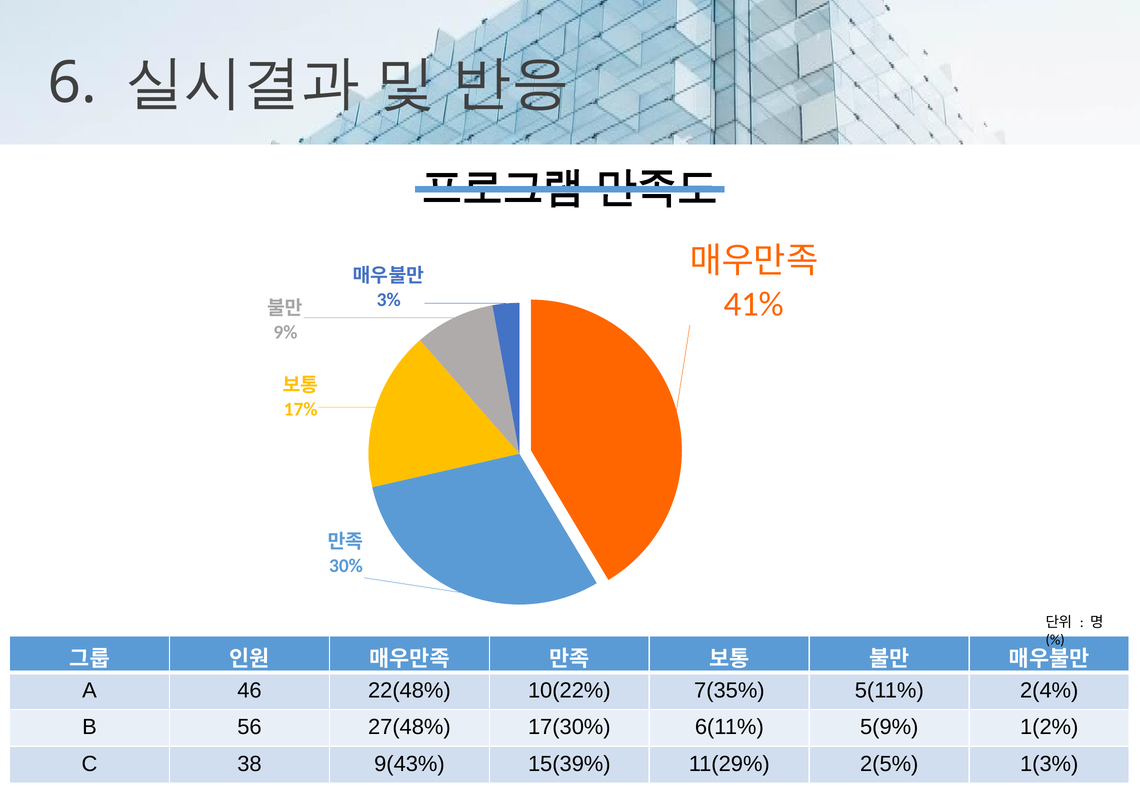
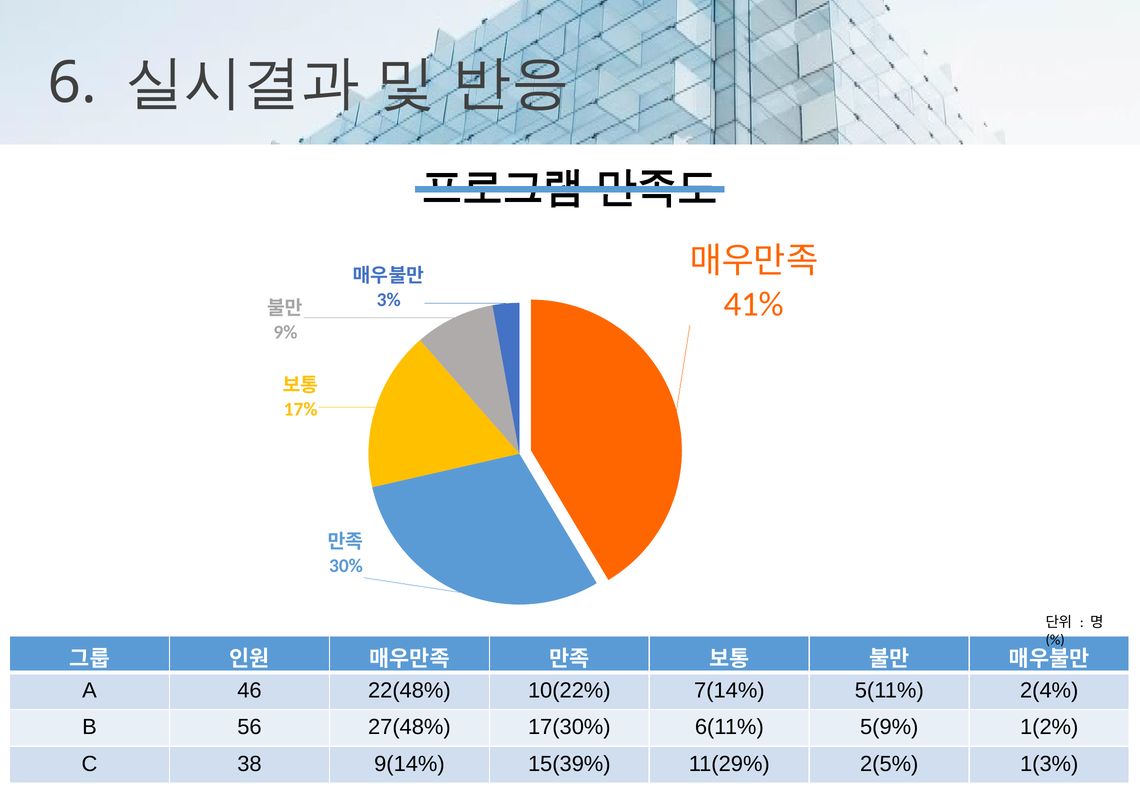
7(35%: 7(35% -> 7(14%
9(43%: 9(43% -> 9(14%
